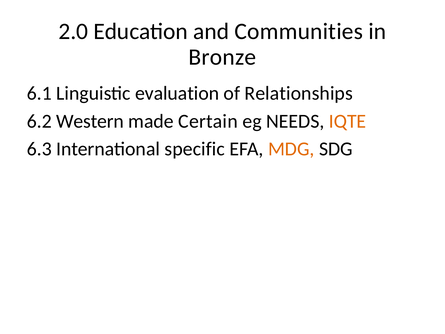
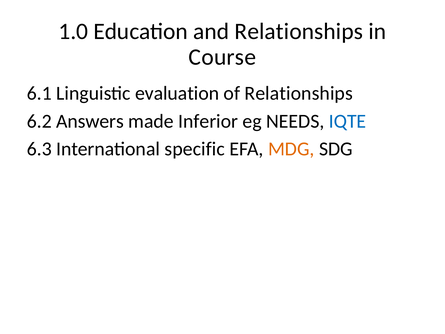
2.0: 2.0 -> 1.0
and Communities: Communities -> Relationships
Bronze: Bronze -> Course
Western: Western -> Answers
Certain: Certain -> Inferior
IQTE colour: orange -> blue
